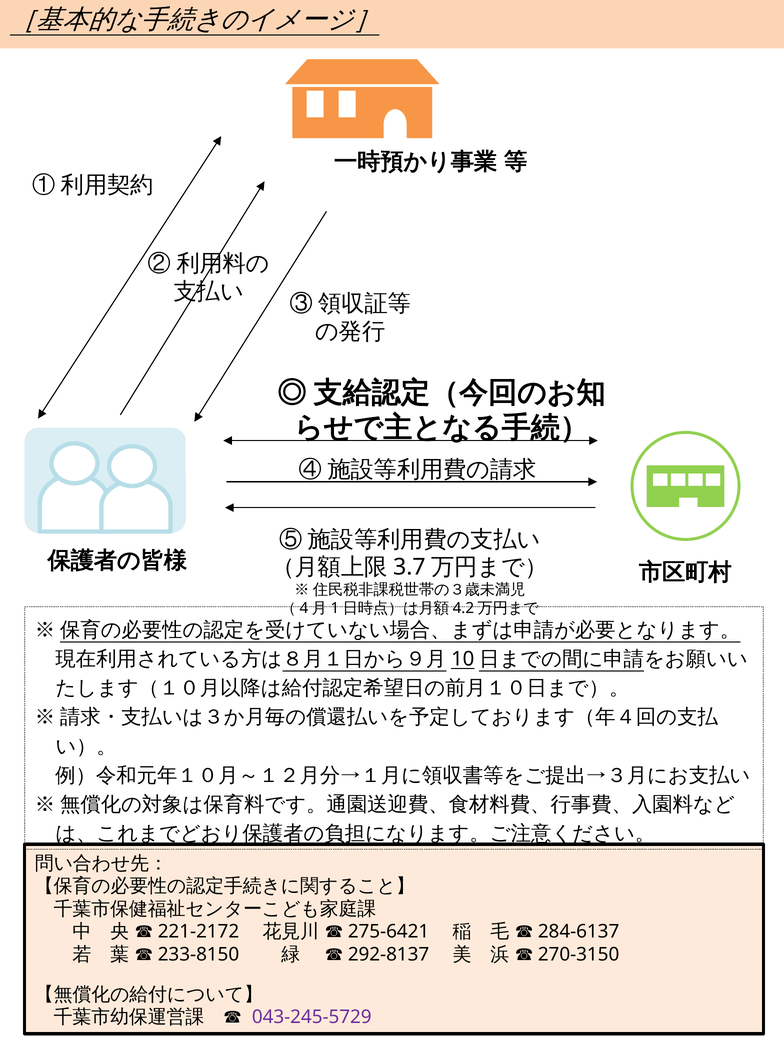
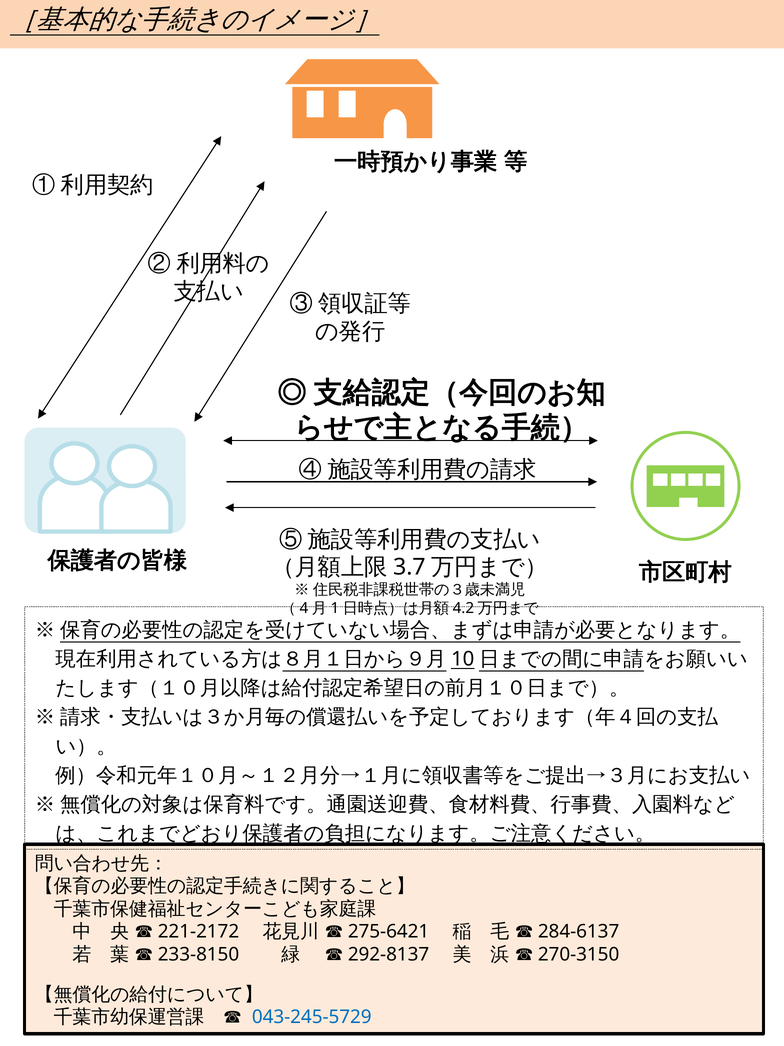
043‐245‐5729 colour: purple -> blue
